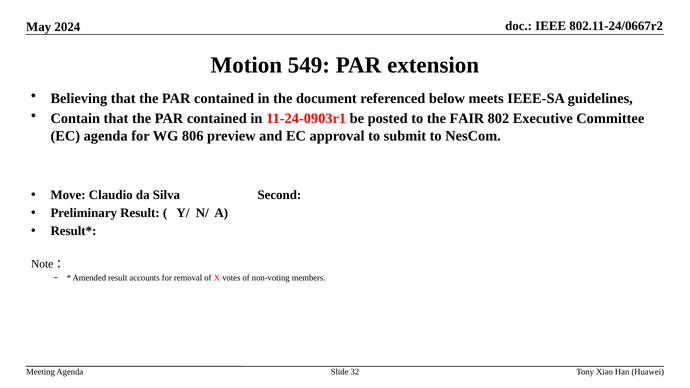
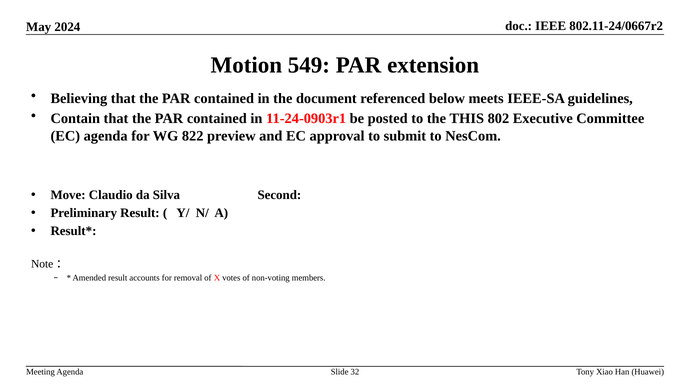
FAIR: FAIR -> THIS
806: 806 -> 822
